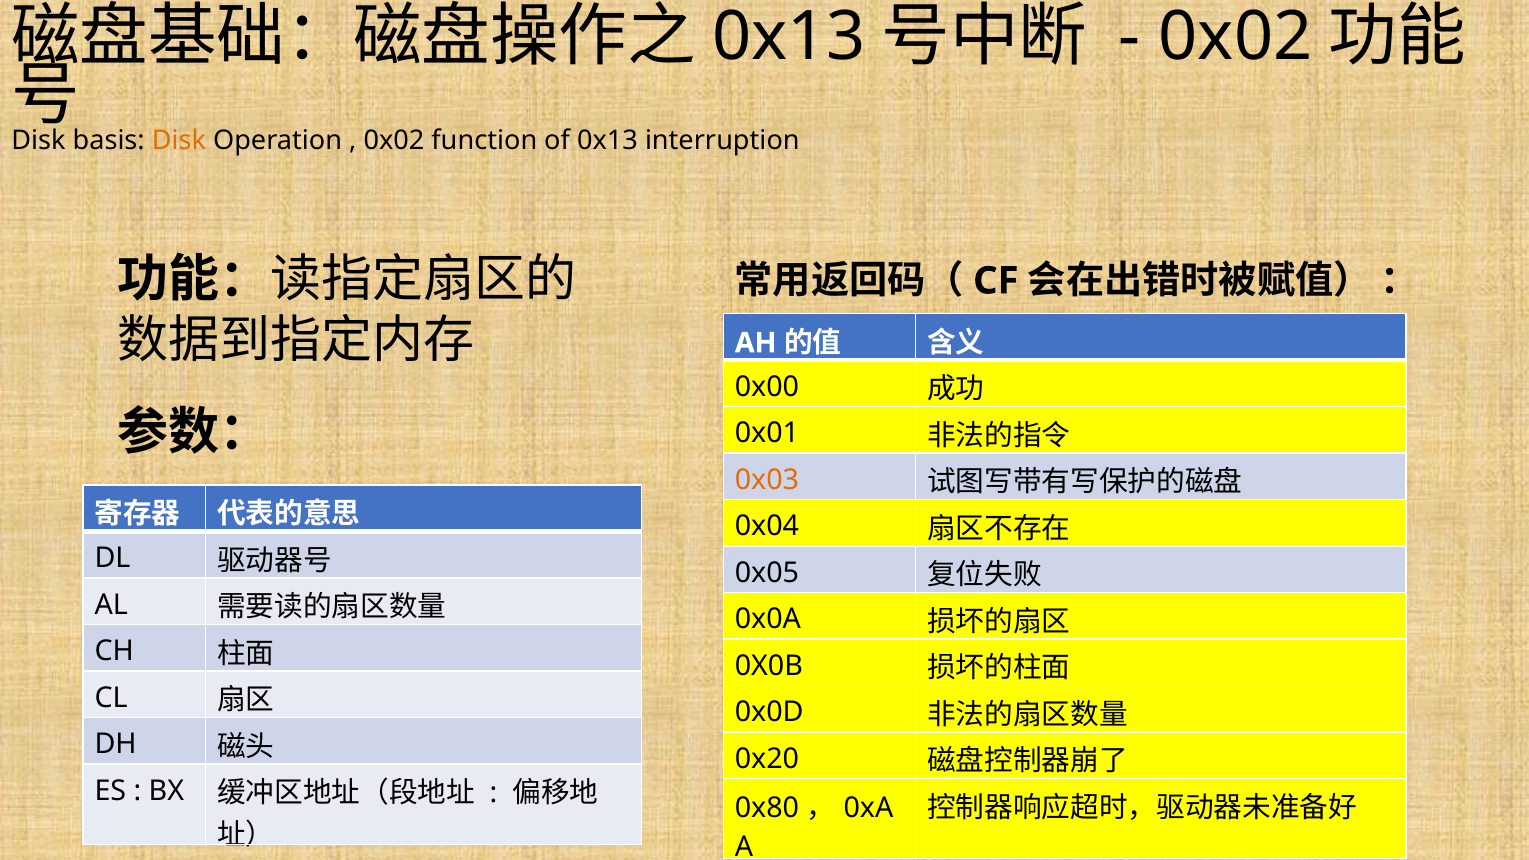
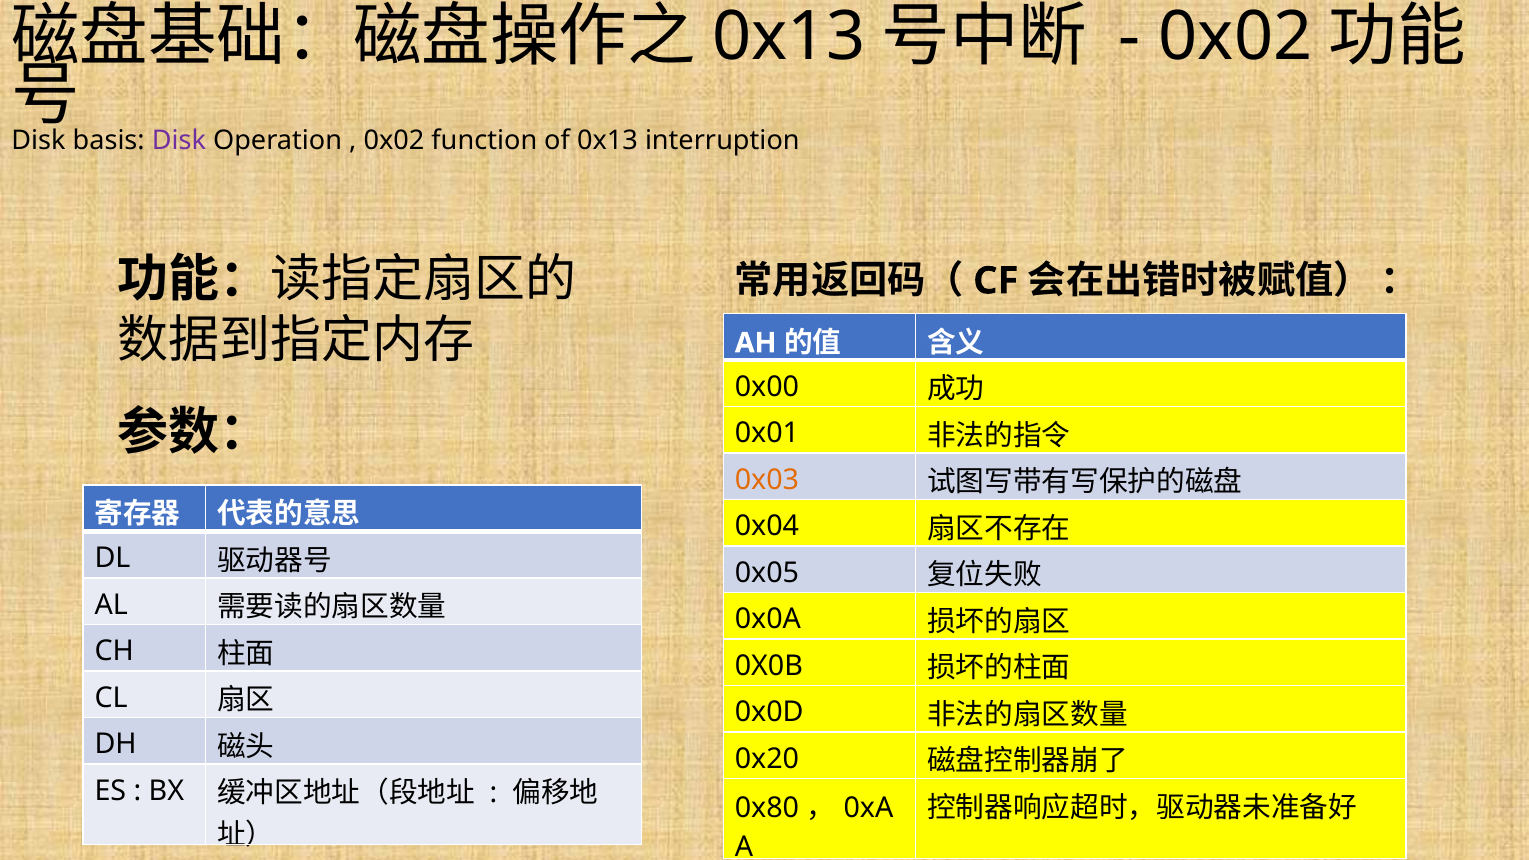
Disk at (179, 140) colour: orange -> purple
